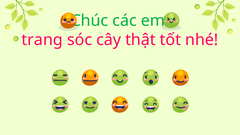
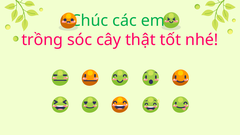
trang: trang -> trồng
